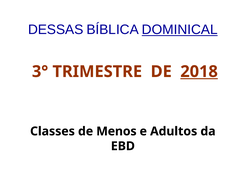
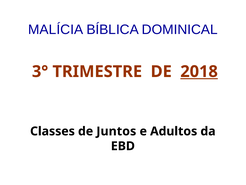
DESSAS: DESSAS -> MALÍCIA
DOMINICAL underline: present -> none
Menos: Menos -> Juntos
